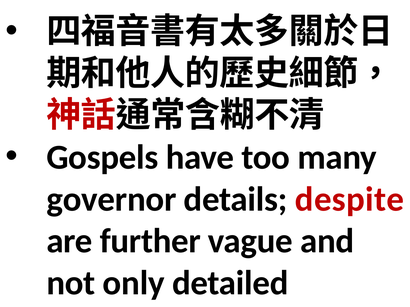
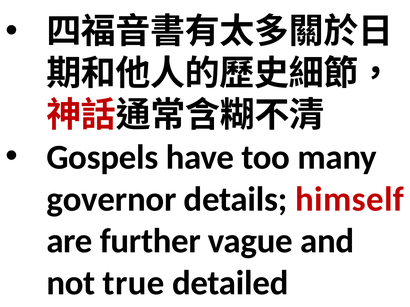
despite: despite -> himself
only: only -> true
